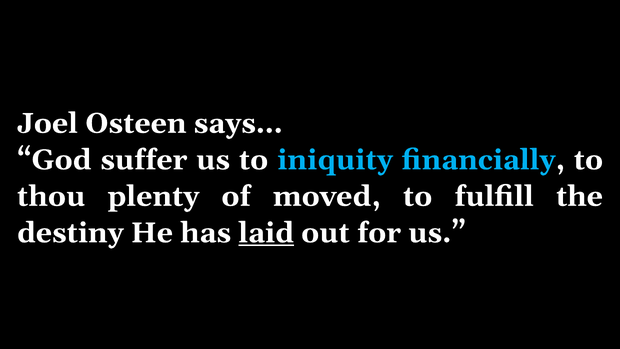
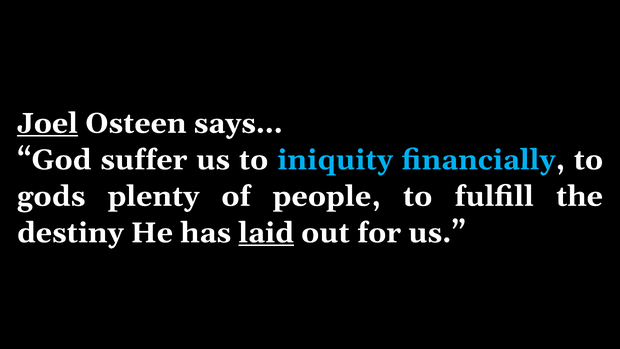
Joel underline: none -> present
thou: thou -> gods
moved: moved -> people
